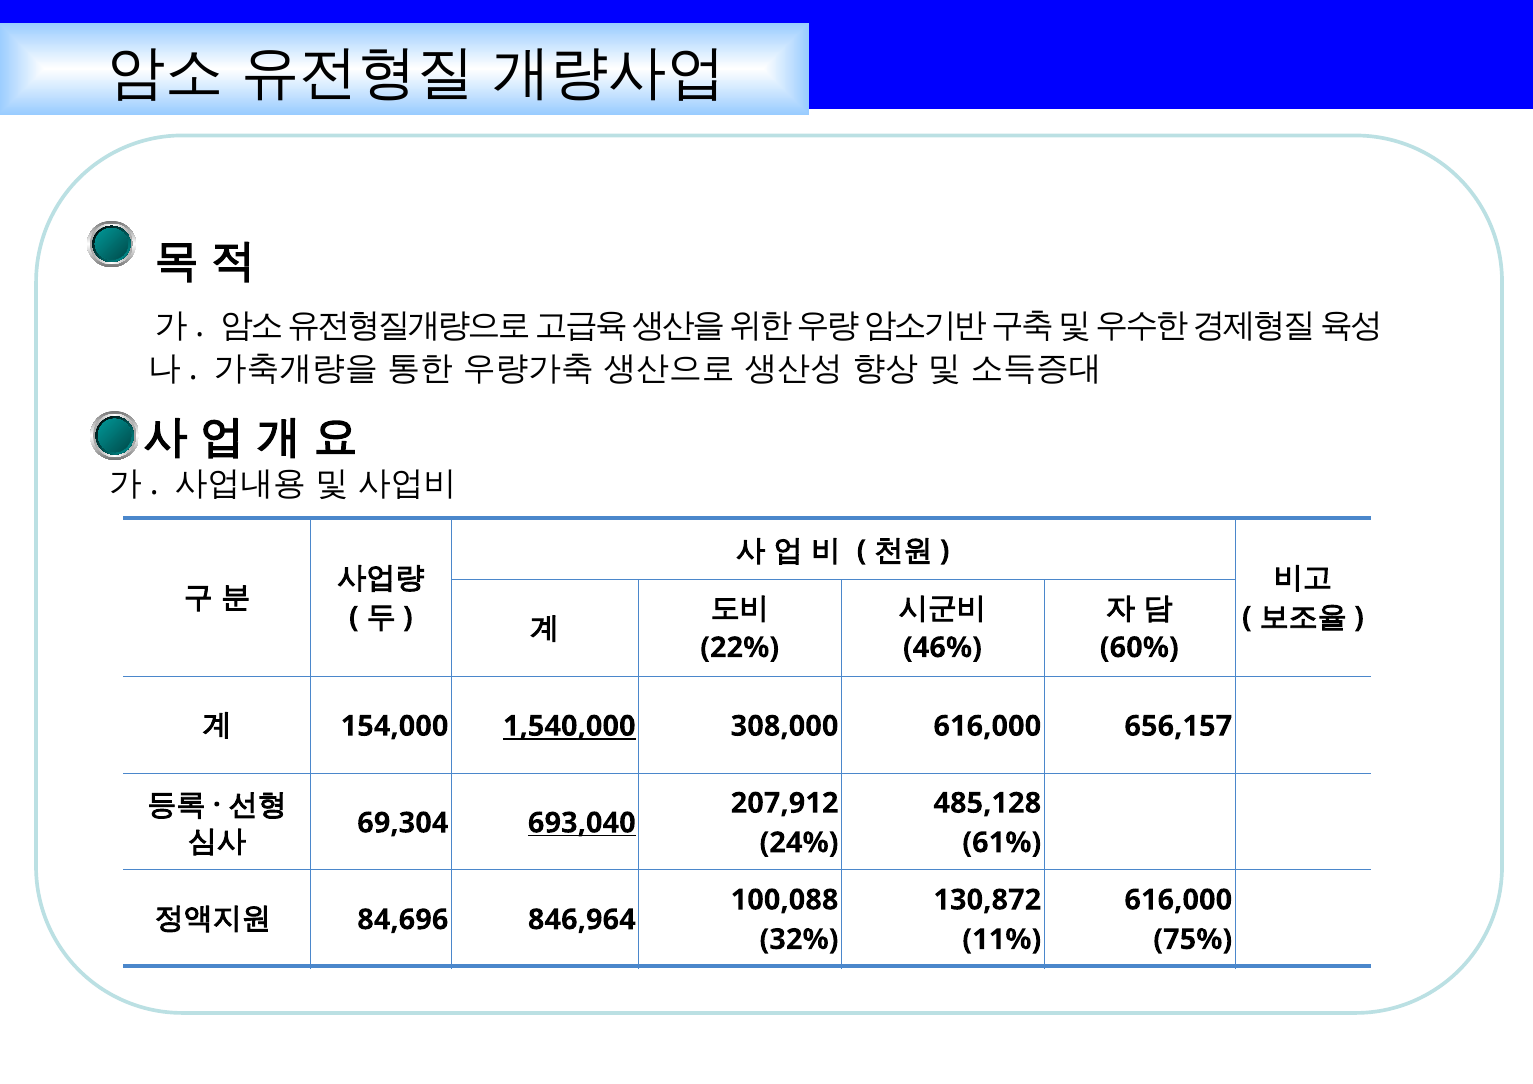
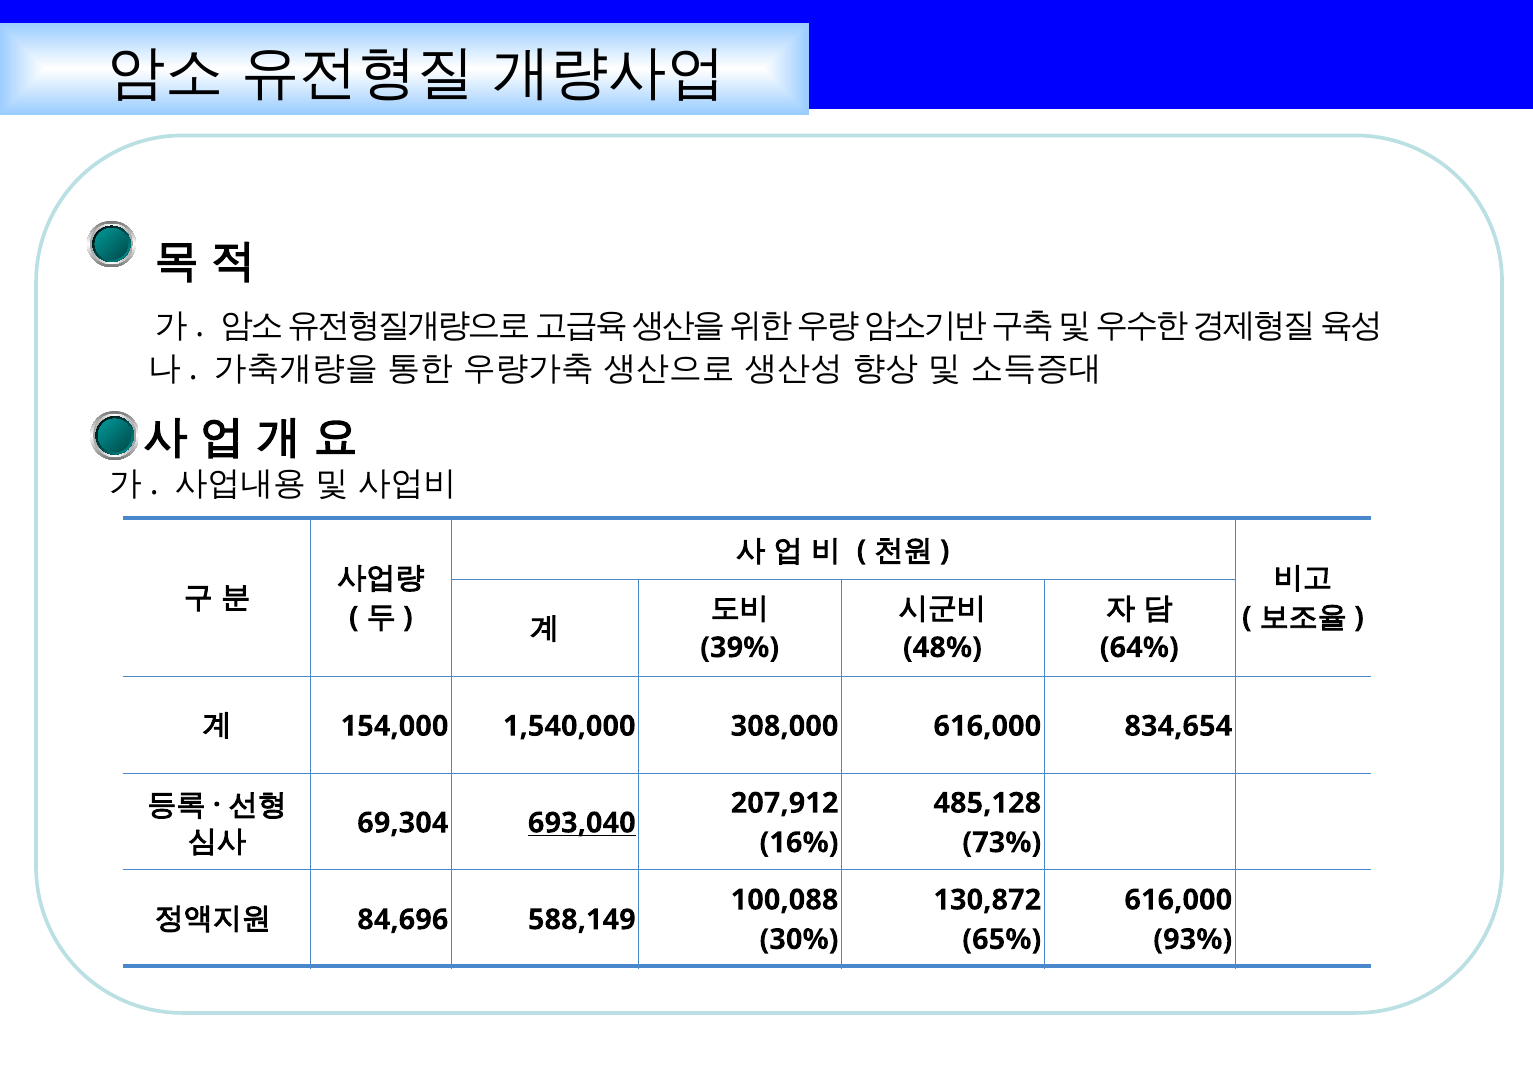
22%: 22% -> 39%
46%: 46% -> 48%
60%: 60% -> 64%
1,540,000 underline: present -> none
656,157: 656,157 -> 834,654
24%: 24% -> 16%
61%: 61% -> 73%
846,964: 846,964 -> 588,149
32%: 32% -> 30%
11%: 11% -> 65%
75%: 75% -> 93%
